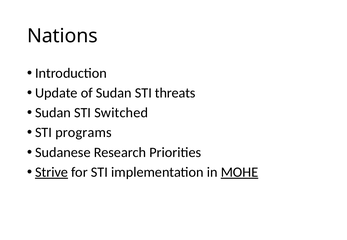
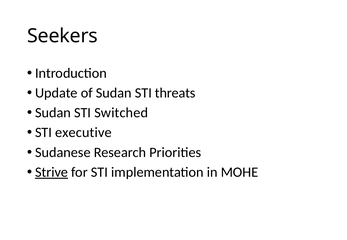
Nations: Nations -> Seekers
programs: programs -> executive
MOHE underline: present -> none
